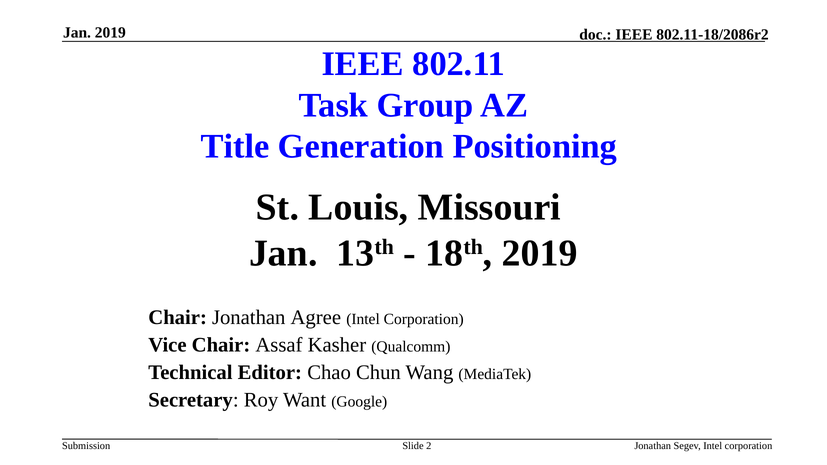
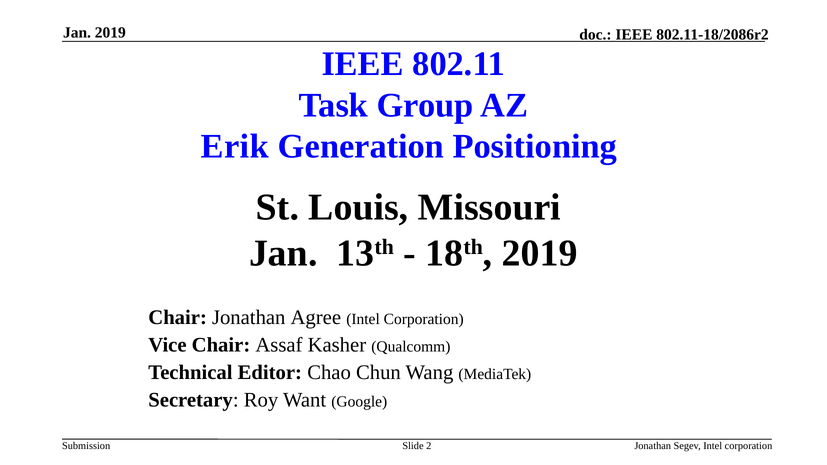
Title: Title -> Erik
